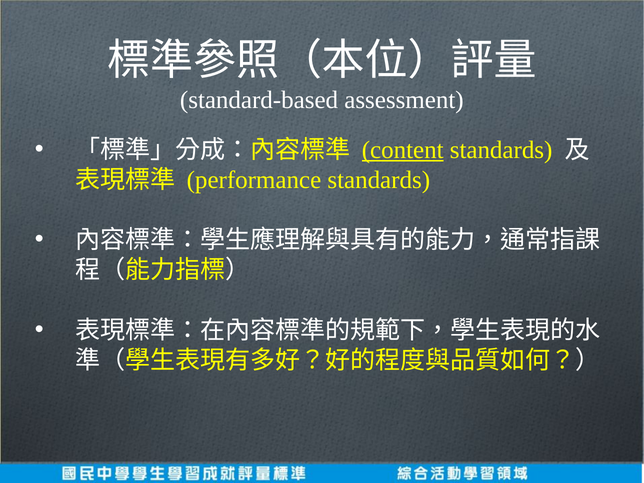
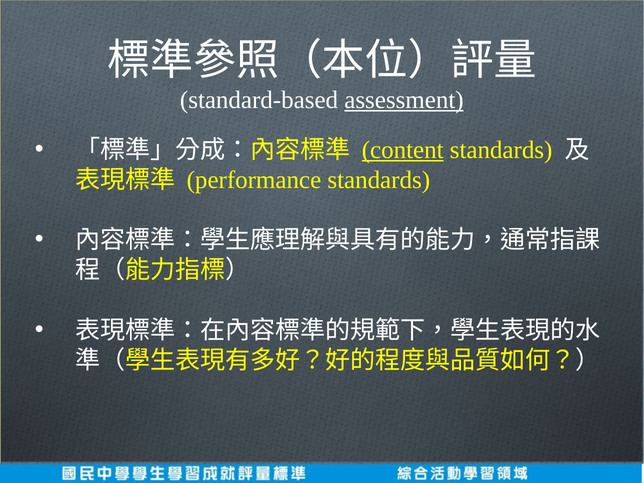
assessment underline: none -> present
